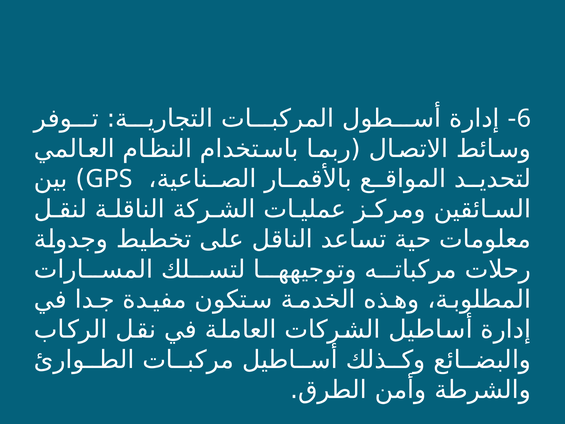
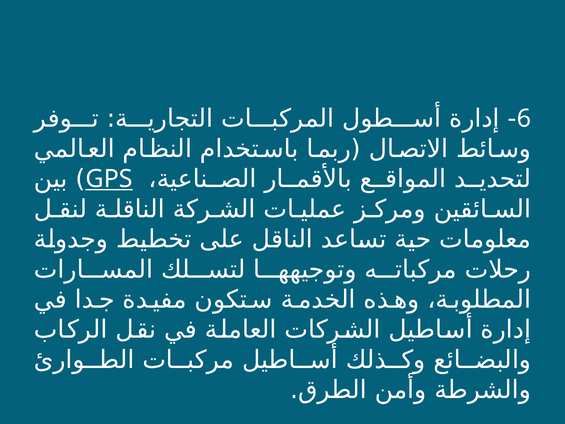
GPS underline: none -> present
